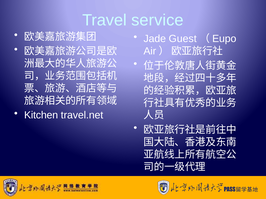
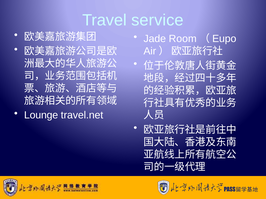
Guest: Guest -> Room
Kitchen: Kitchen -> Lounge
